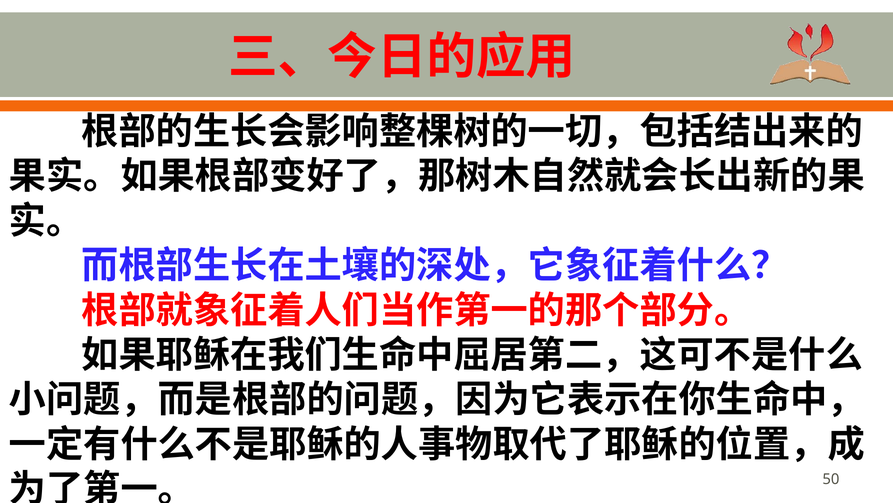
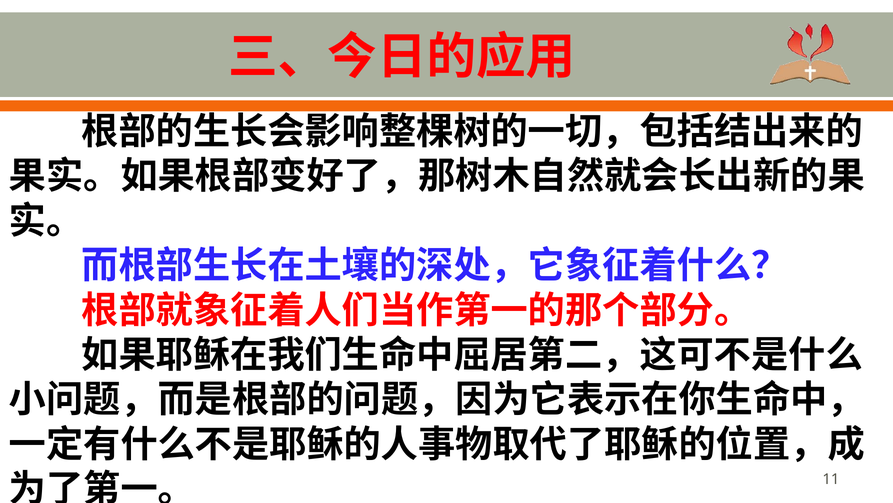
50: 50 -> 11
